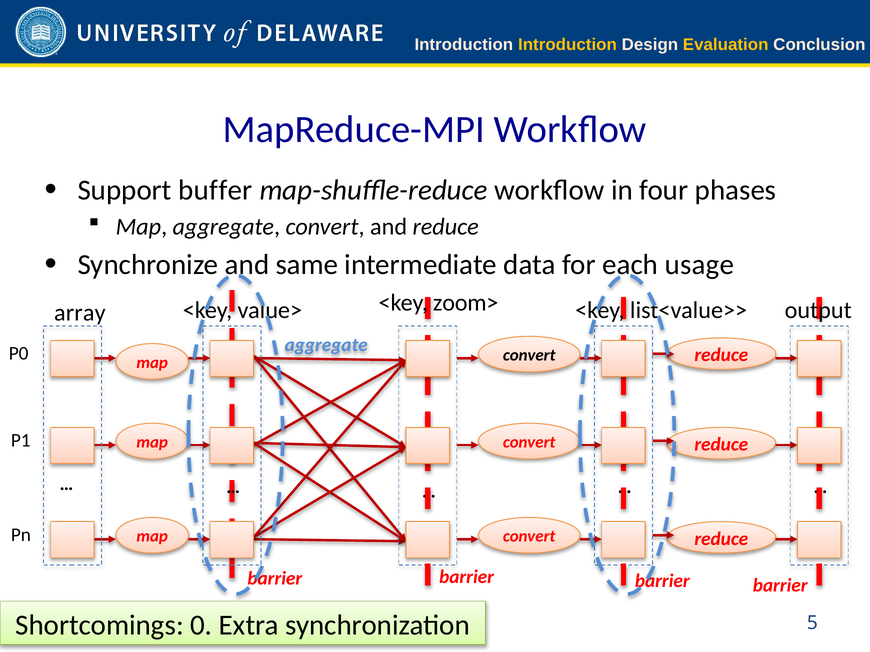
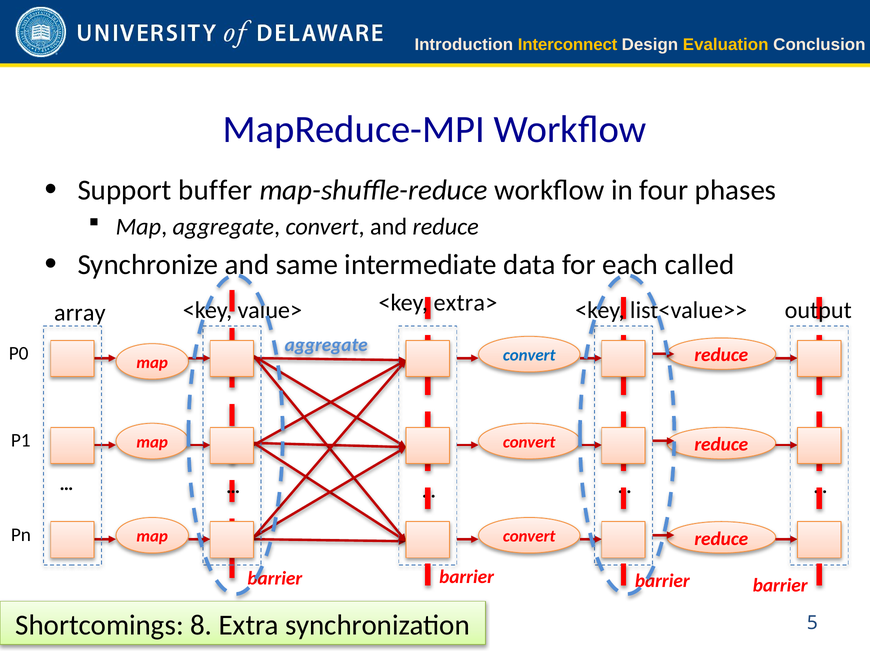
Introduction Introduction: Introduction -> Interconnect
usage: usage -> called
zoom>: zoom> -> extra>
convert at (529, 356) colour: black -> blue
0: 0 -> 8
